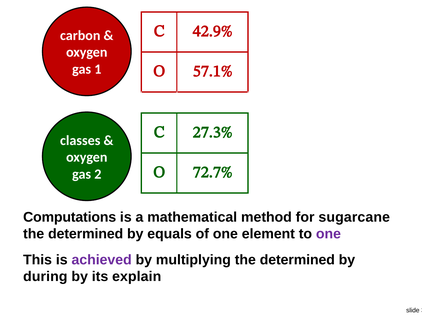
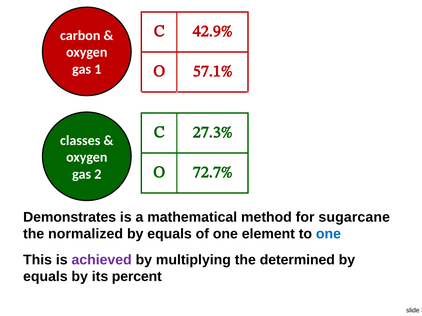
Computations: Computations -> Demonstrates
determined at (86, 234): determined -> normalized
one at (328, 234) colour: purple -> blue
during at (45, 277): during -> equals
explain: explain -> percent
